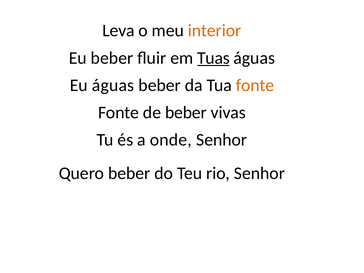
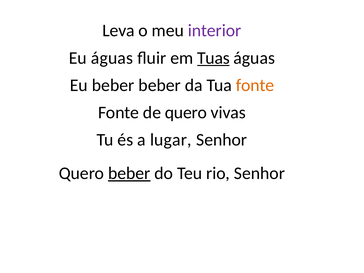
interior colour: orange -> purple
Eu beber: beber -> águas
Eu águas: águas -> beber
de beber: beber -> quero
onde: onde -> lugar
beber at (129, 173) underline: none -> present
